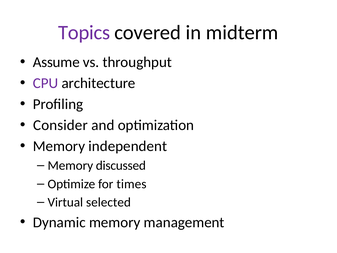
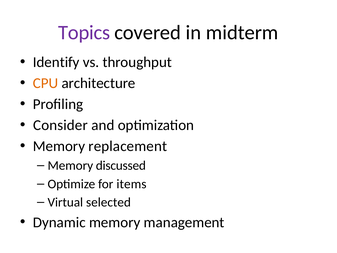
Assume: Assume -> Identify
CPU colour: purple -> orange
independent: independent -> replacement
times: times -> items
